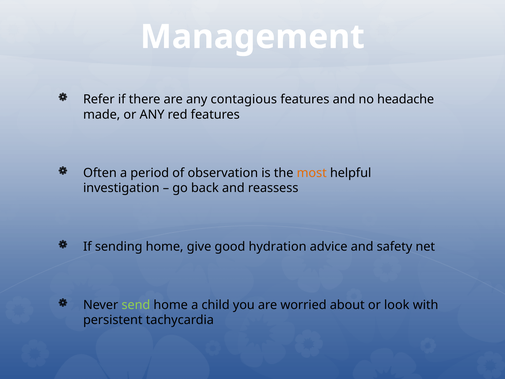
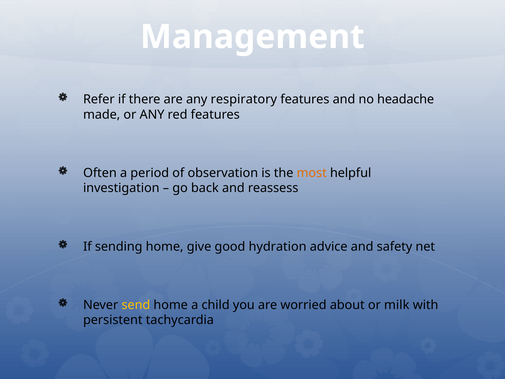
contagious: contagious -> respiratory
send colour: light green -> yellow
look: look -> milk
